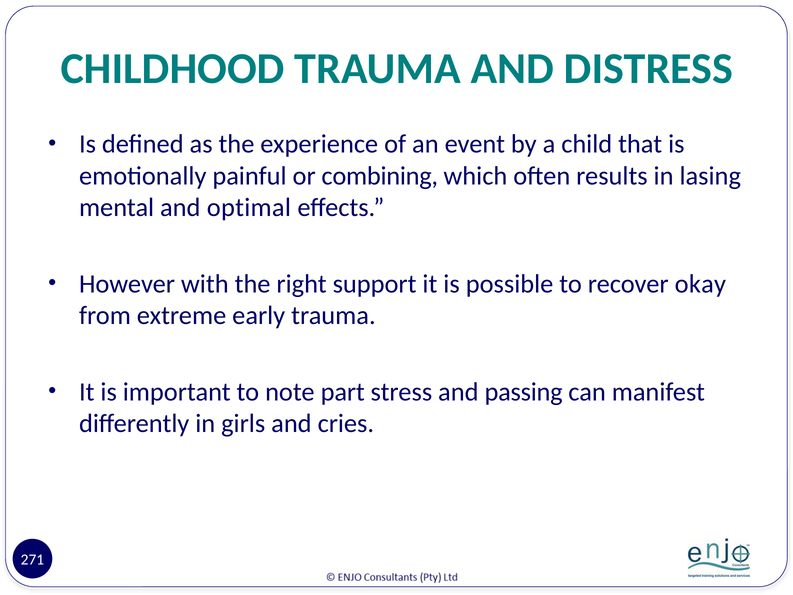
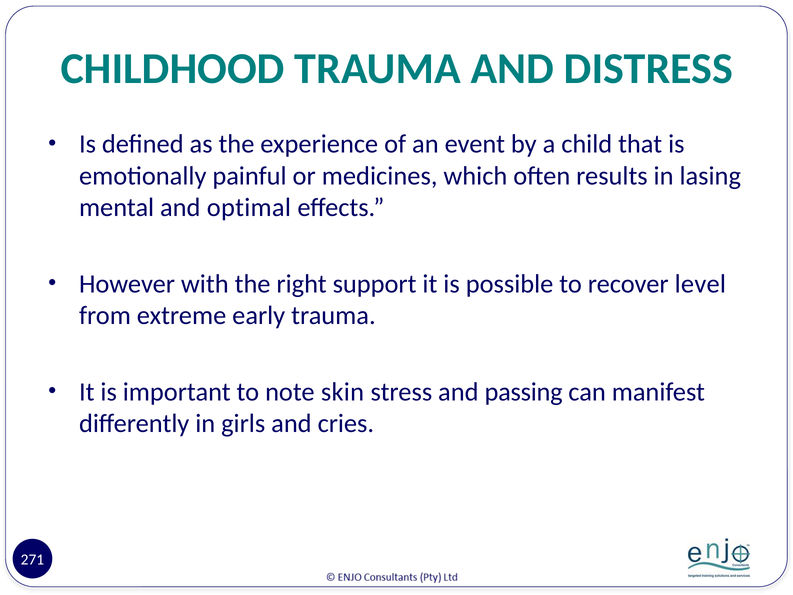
combining: combining -> medicines
okay: okay -> level
part: part -> skin
